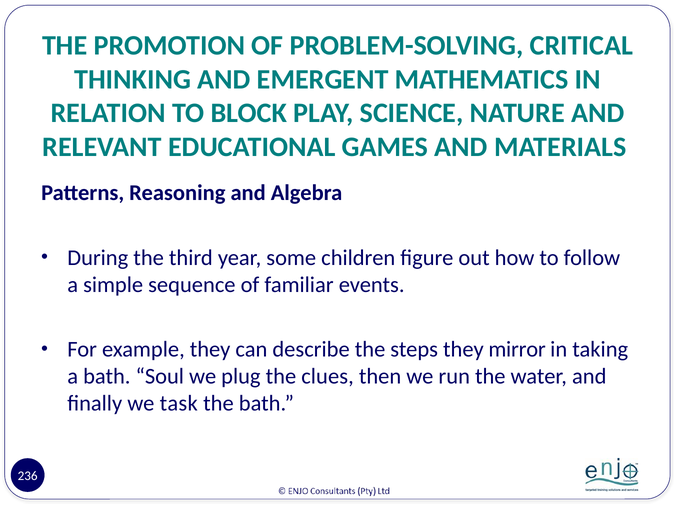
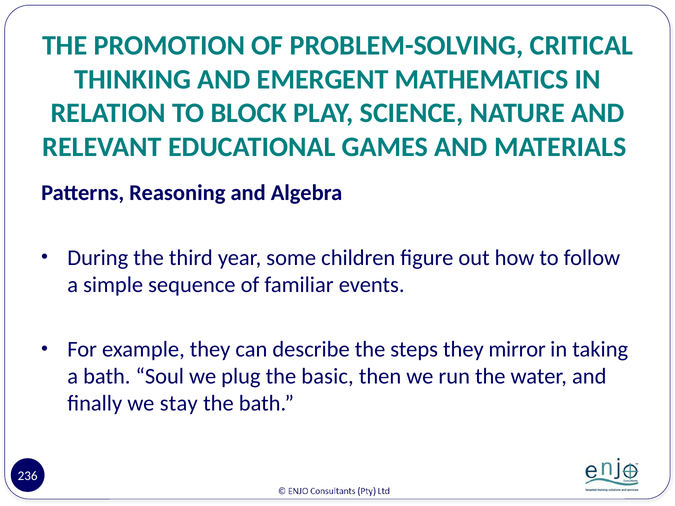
clues: clues -> basic
task: task -> stay
